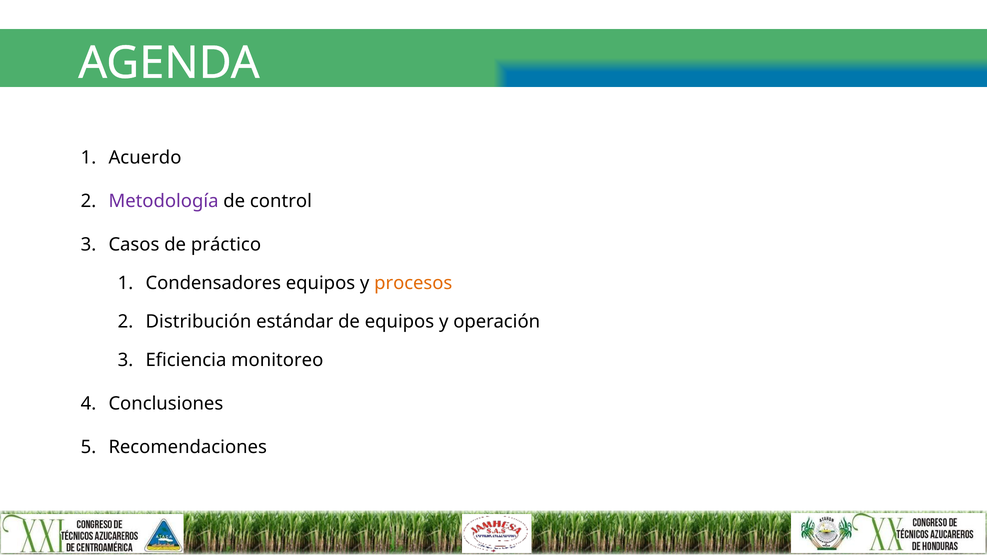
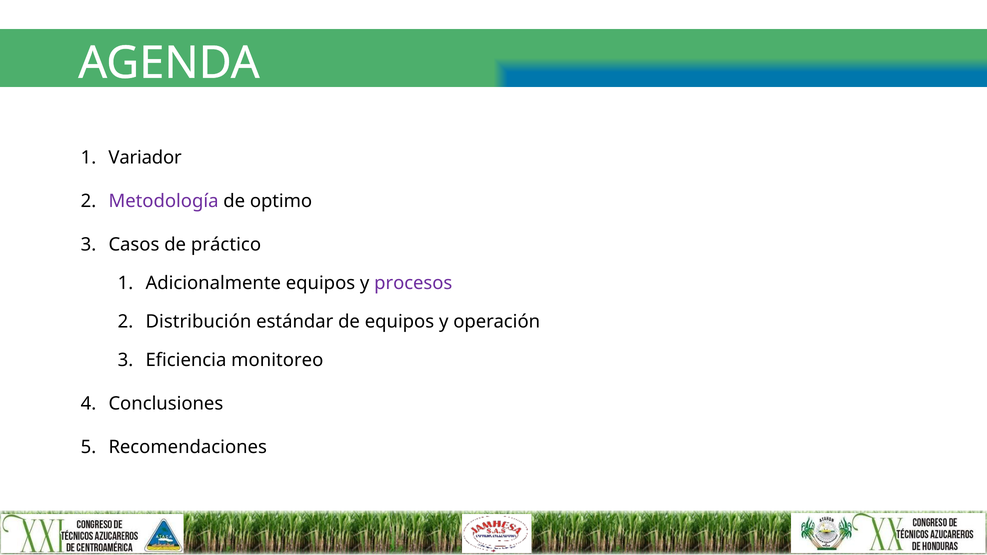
Acuerdo: Acuerdo -> Variador
control: control -> optimo
Condensadores: Condensadores -> Adicionalmente
procesos colour: orange -> purple
